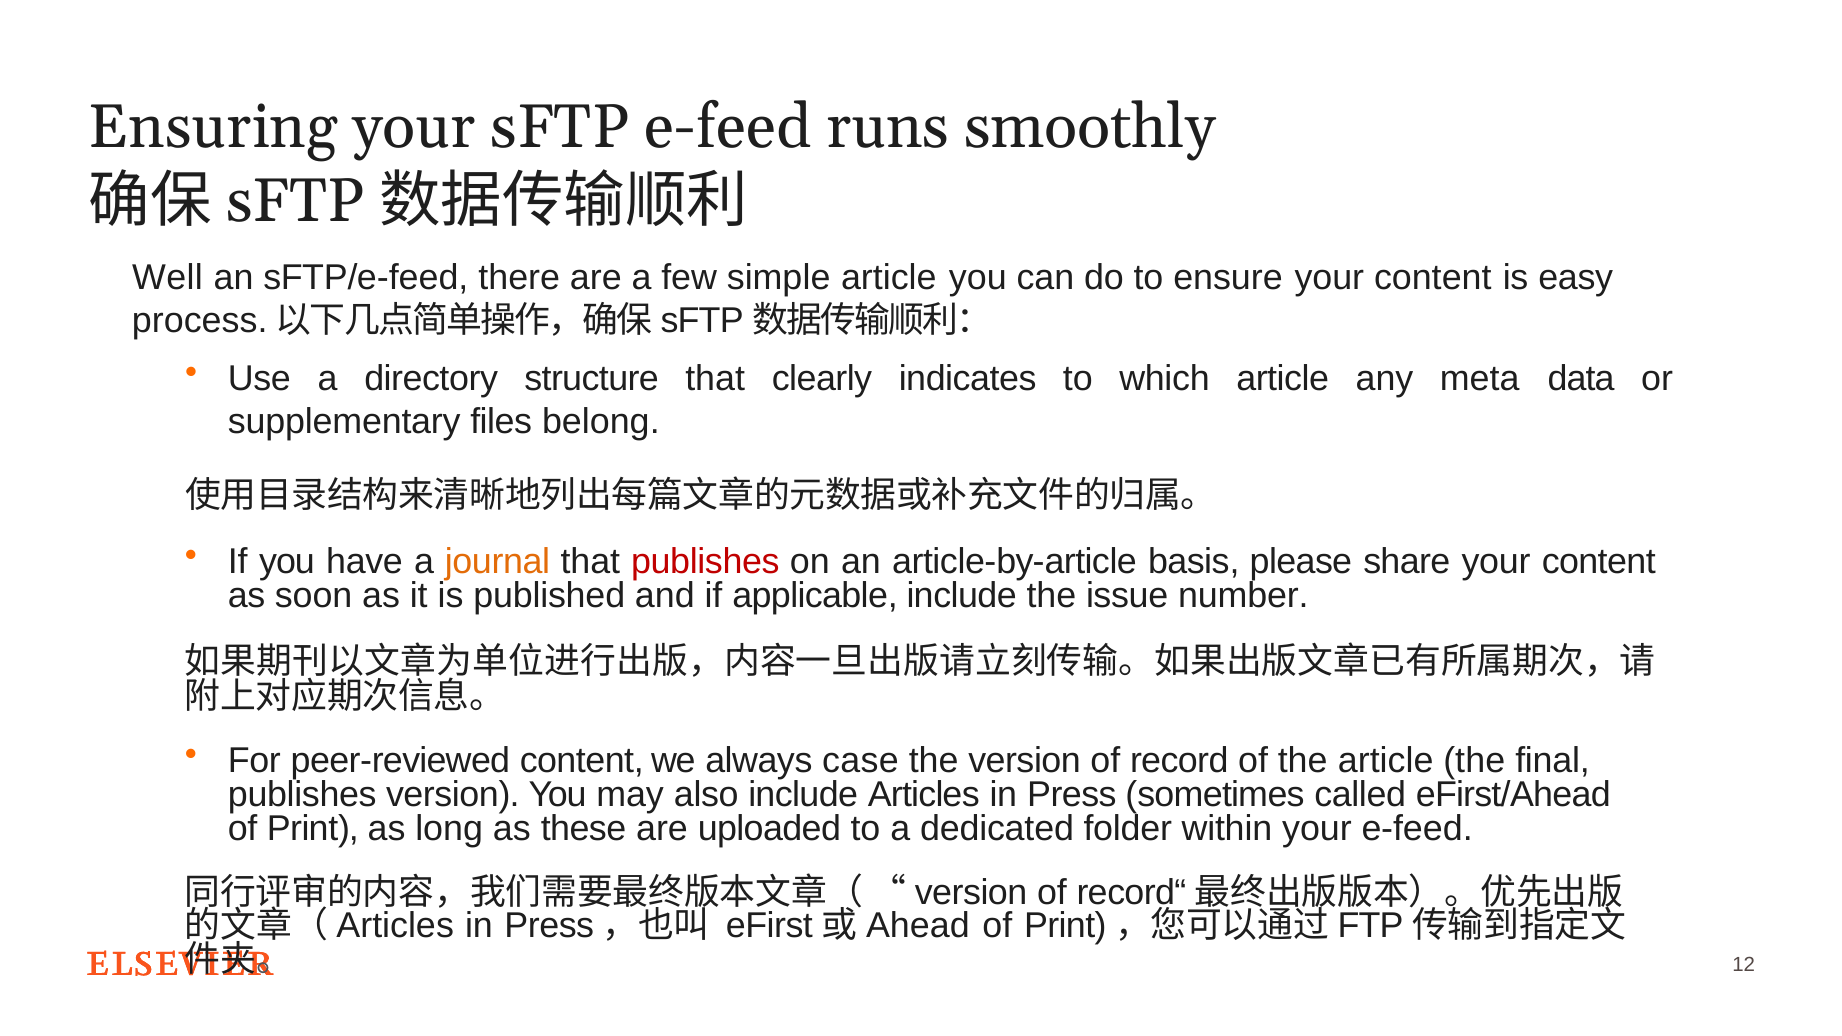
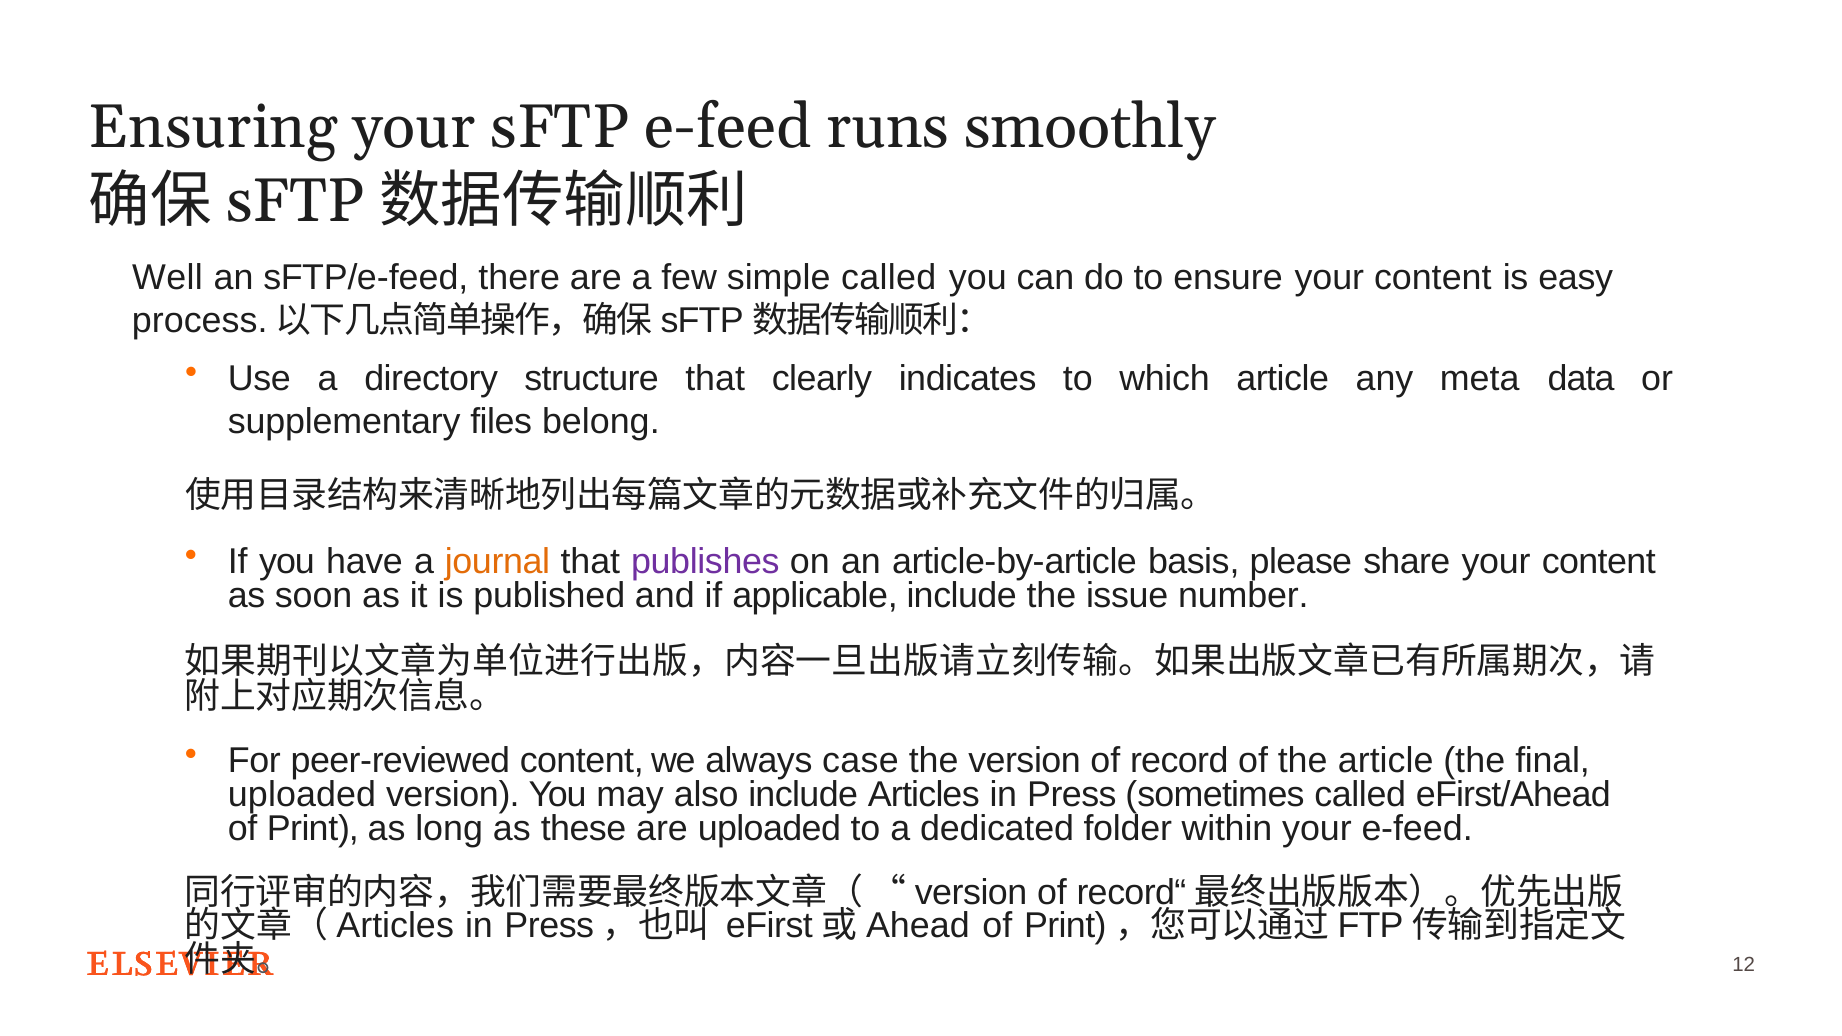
simple article: article -> called
publishes at (705, 561) colour: red -> purple
publishes at (302, 795): publishes -> uploaded
